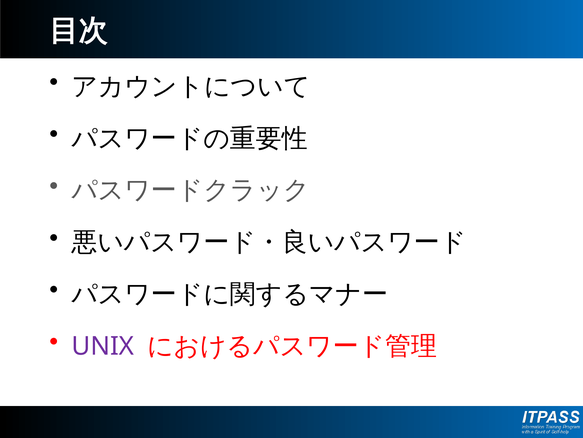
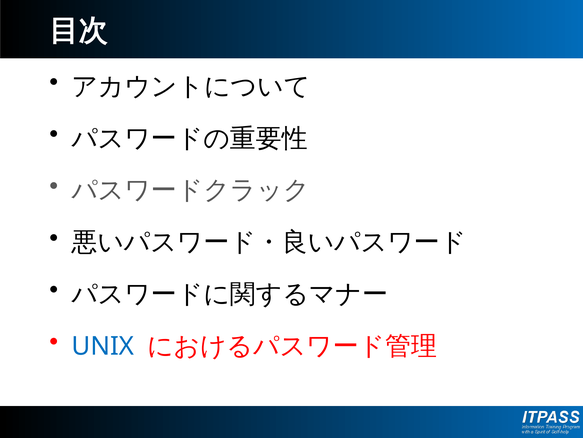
UNIX colour: purple -> blue
